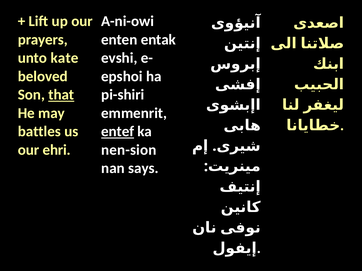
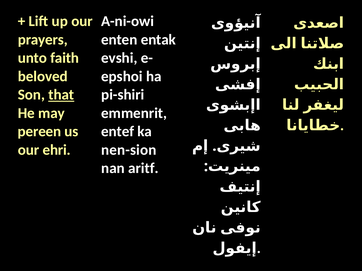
kate: kate -> faith
battles: battles -> pereen
entef underline: present -> none
says: says -> aritf
